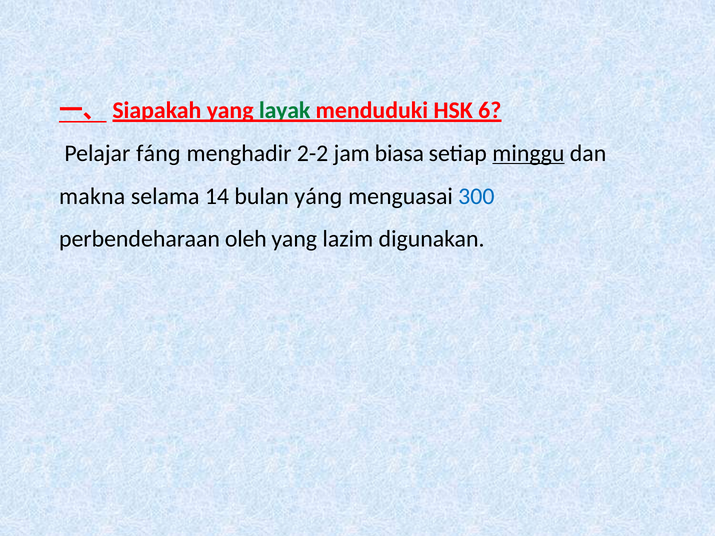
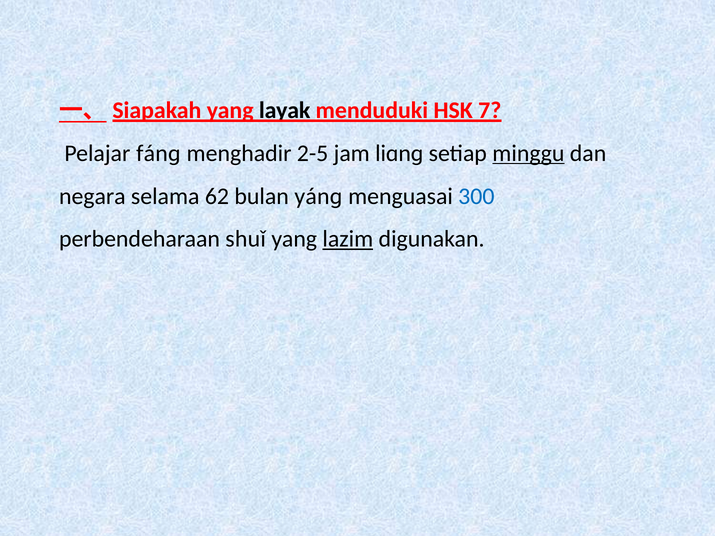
layak colour: green -> black
6: 6 -> 7
2-2: 2-2 -> 2-5
biasa: biasa -> liɑnɡ
makna: makna -> negara
14: 14 -> 62
oleh: oleh -> shuǐ
lazim underline: none -> present
